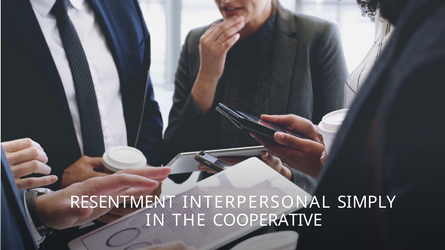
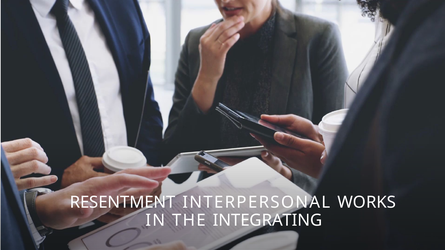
SIMPLY: SIMPLY -> WORKS
COOPERATIVE: COOPERATIVE -> INTEGRATING
